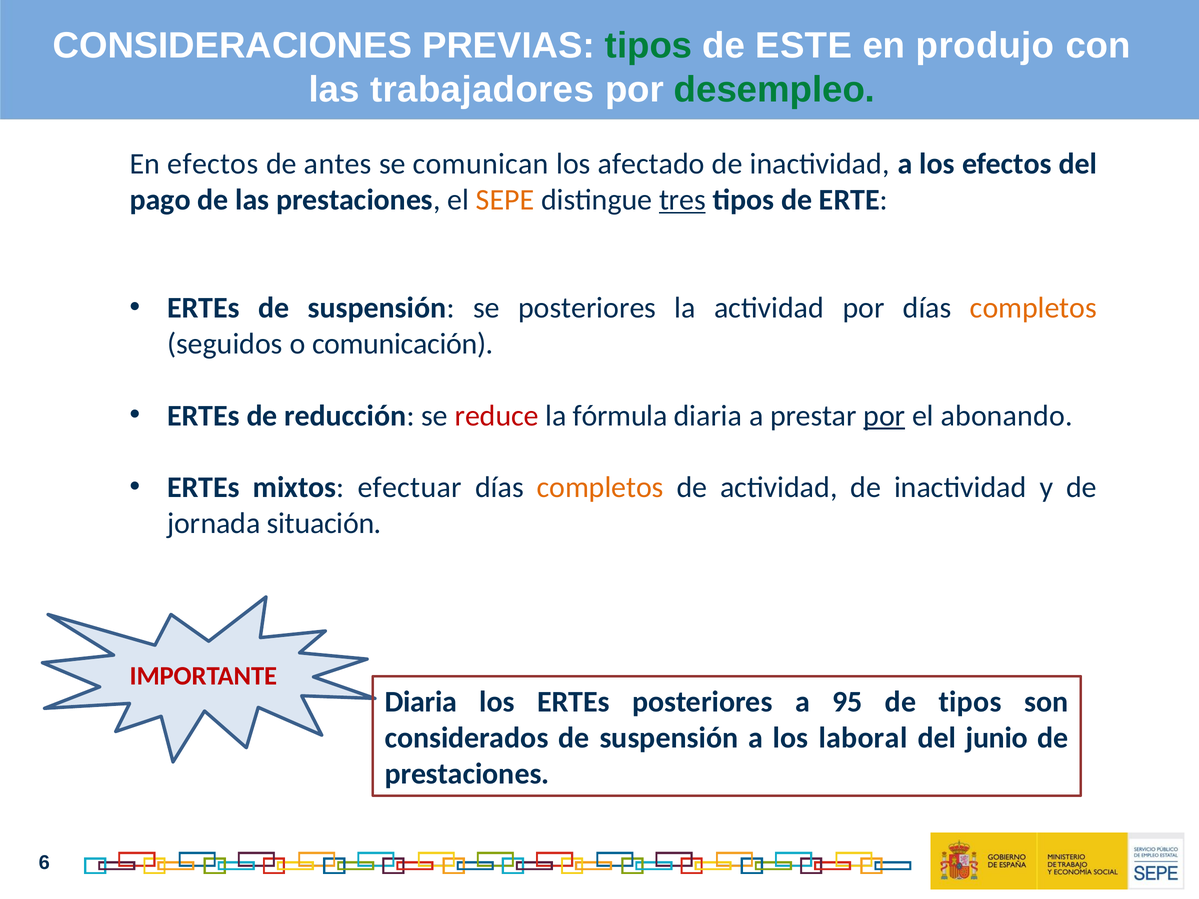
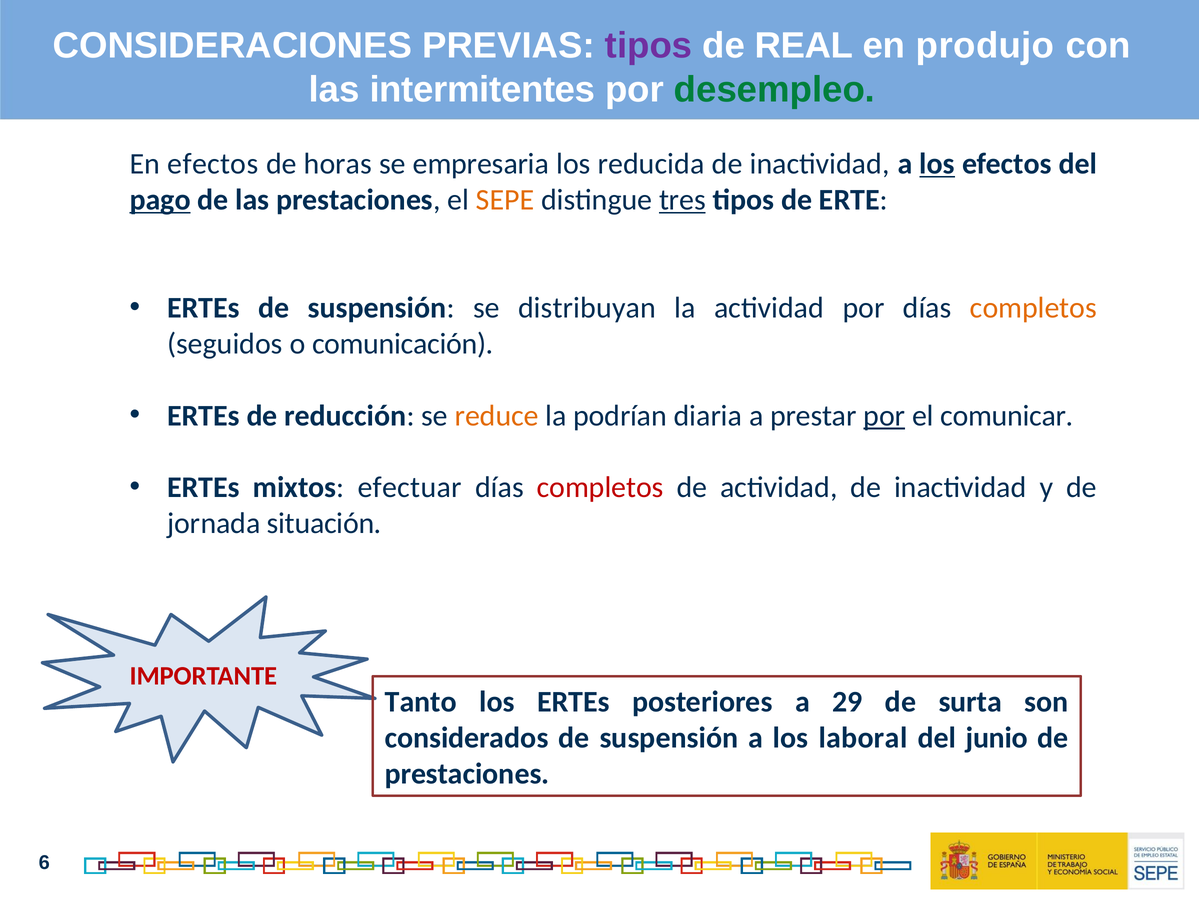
tipos at (649, 46) colour: green -> purple
ESTE: ESTE -> REAL
trabajadores: trabajadores -> intermitentes
antes: antes -> horas
comunican: comunican -> empresaria
afectado: afectado -> reducida
los at (937, 164) underline: none -> present
pago underline: none -> present
se posteriores: posteriores -> distribuyan
reduce colour: red -> orange
fórmula: fórmula -> podrían
abonando: abonando -> comunicar
completos at (600, 488) colour: orange -> red
Diaria at (421, 702): Diaria -> Tanto
95: 95 -> 29
de tipos: tipos -> surta
